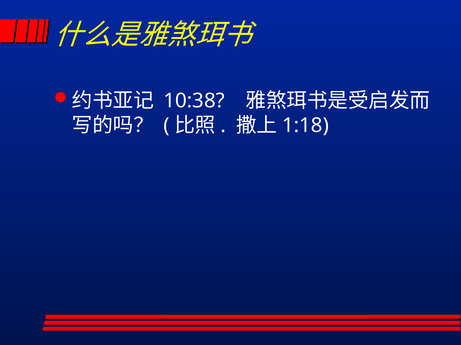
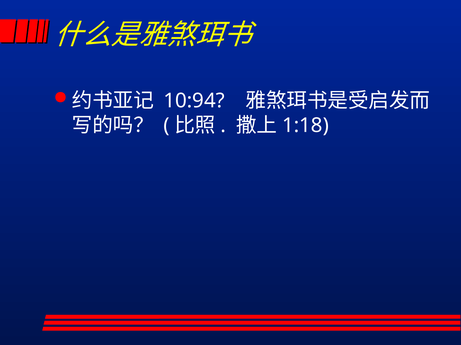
10:38: 10:38 -> 10:94
